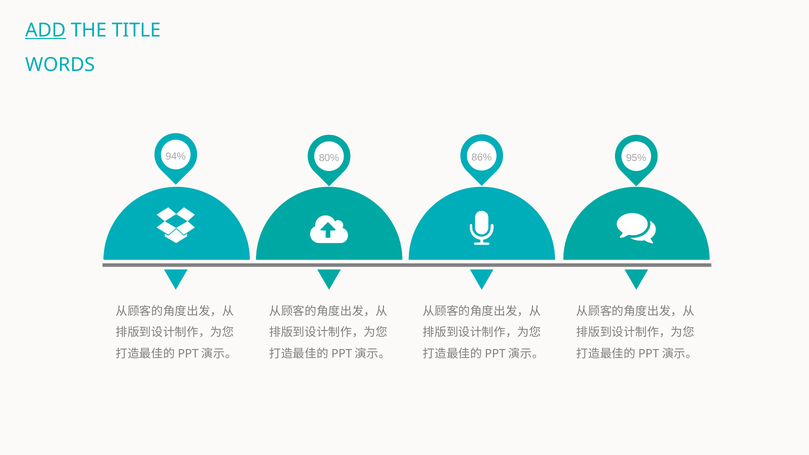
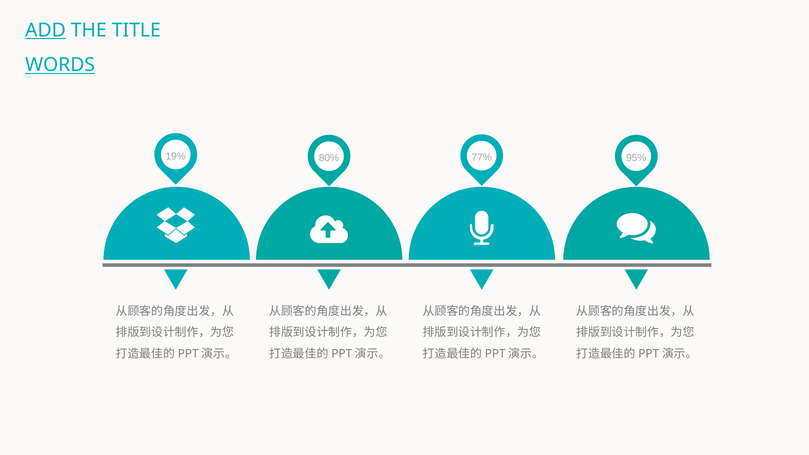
WORDS underline: none -> present
94%: 94% -> 19%
86%: 86% -> 77%
